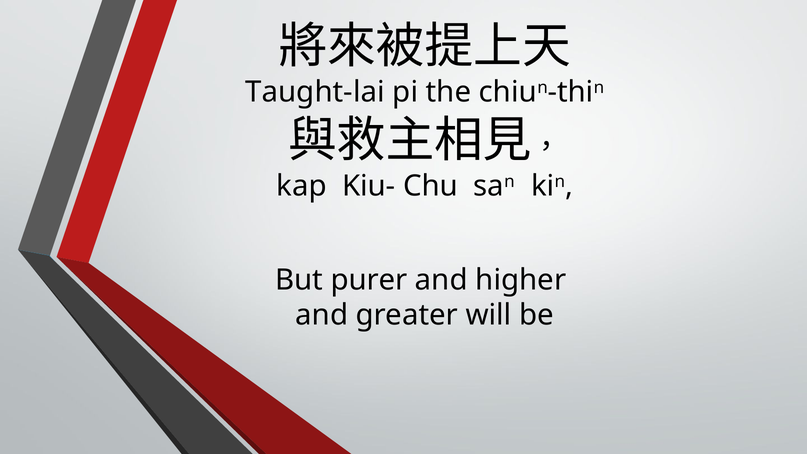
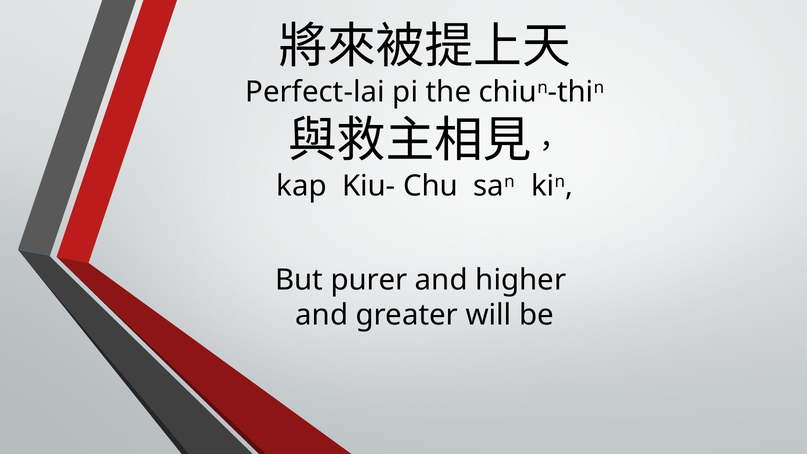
Taught-lai: Taught-lai -> Perfect-lai
